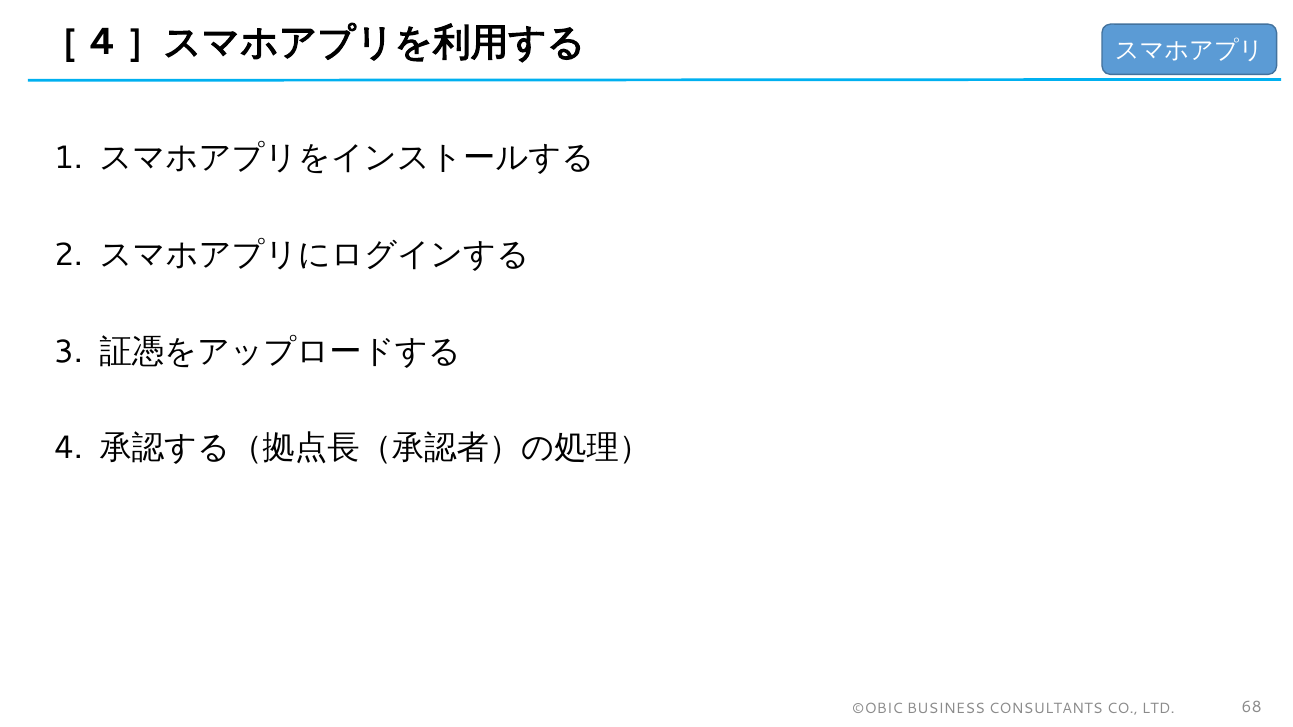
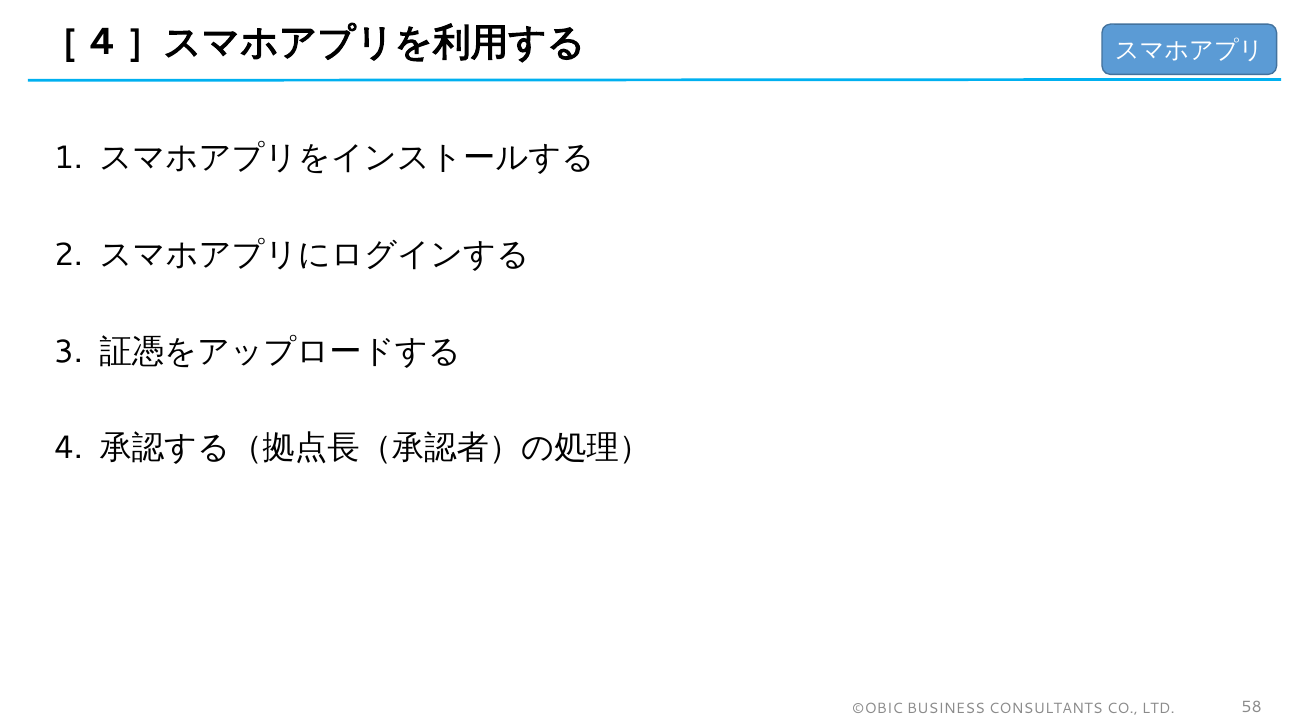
68: 68 -> 58
